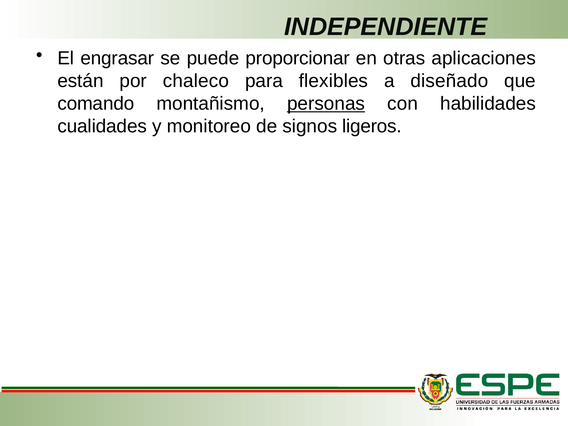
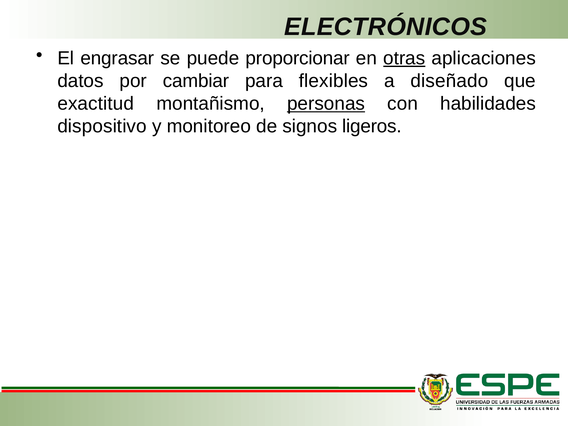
INDEPENDIENTE: INDEPENDIENTE -> ELECTRÓNICOS
otras underline: none -> present
están: están -> datos
chaleco: chaleco -> cambiar
comando: comando -> exactitud
cualidades: cualidades -> dispositivo
